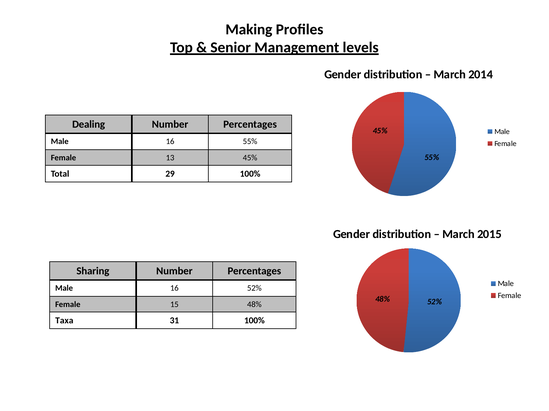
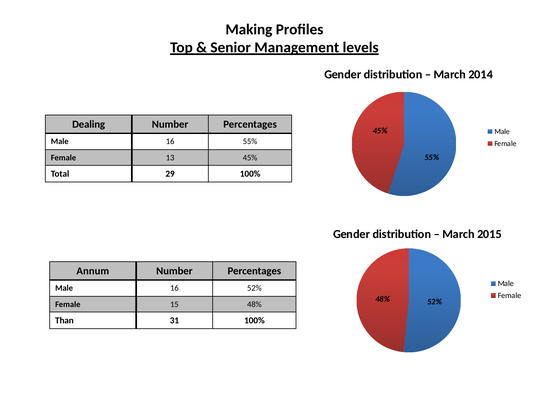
Sharing: Sharing -> Annum
Taxa: Taxa -> Than
